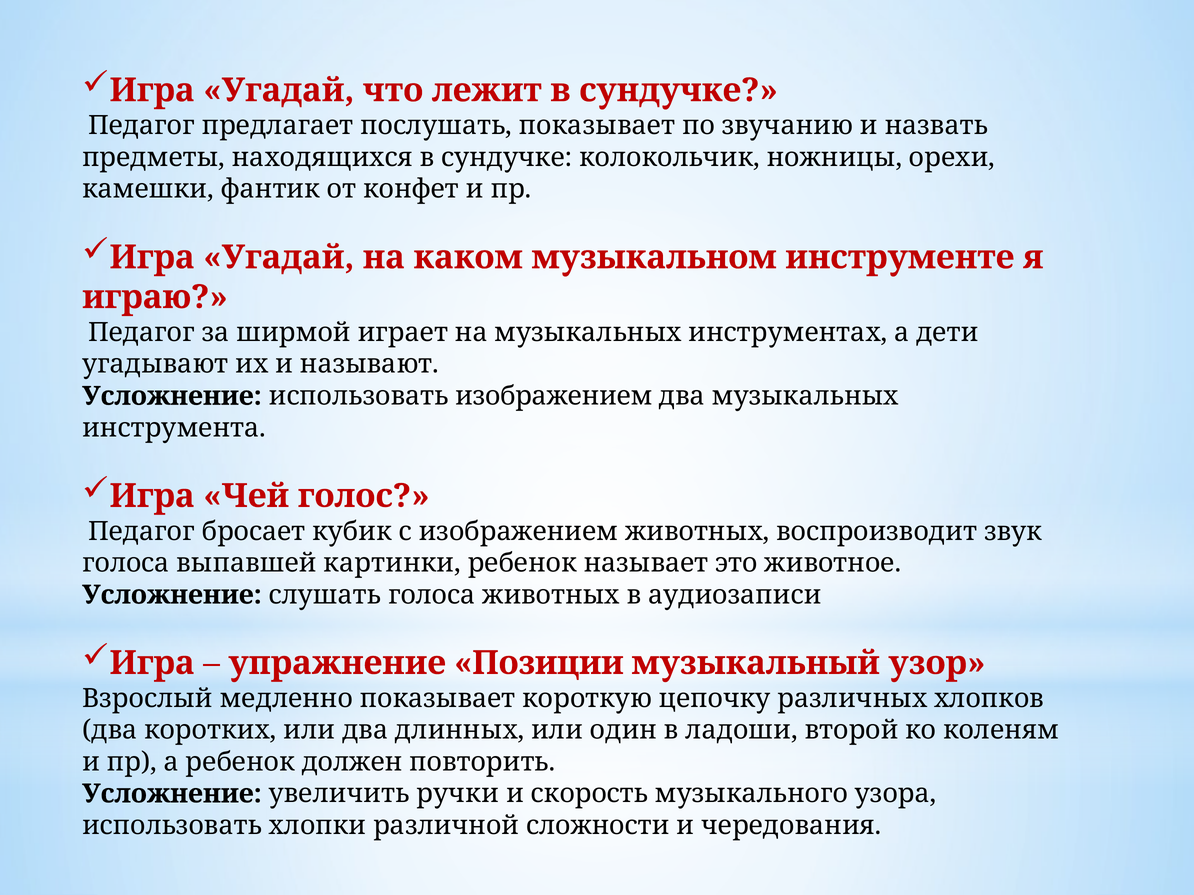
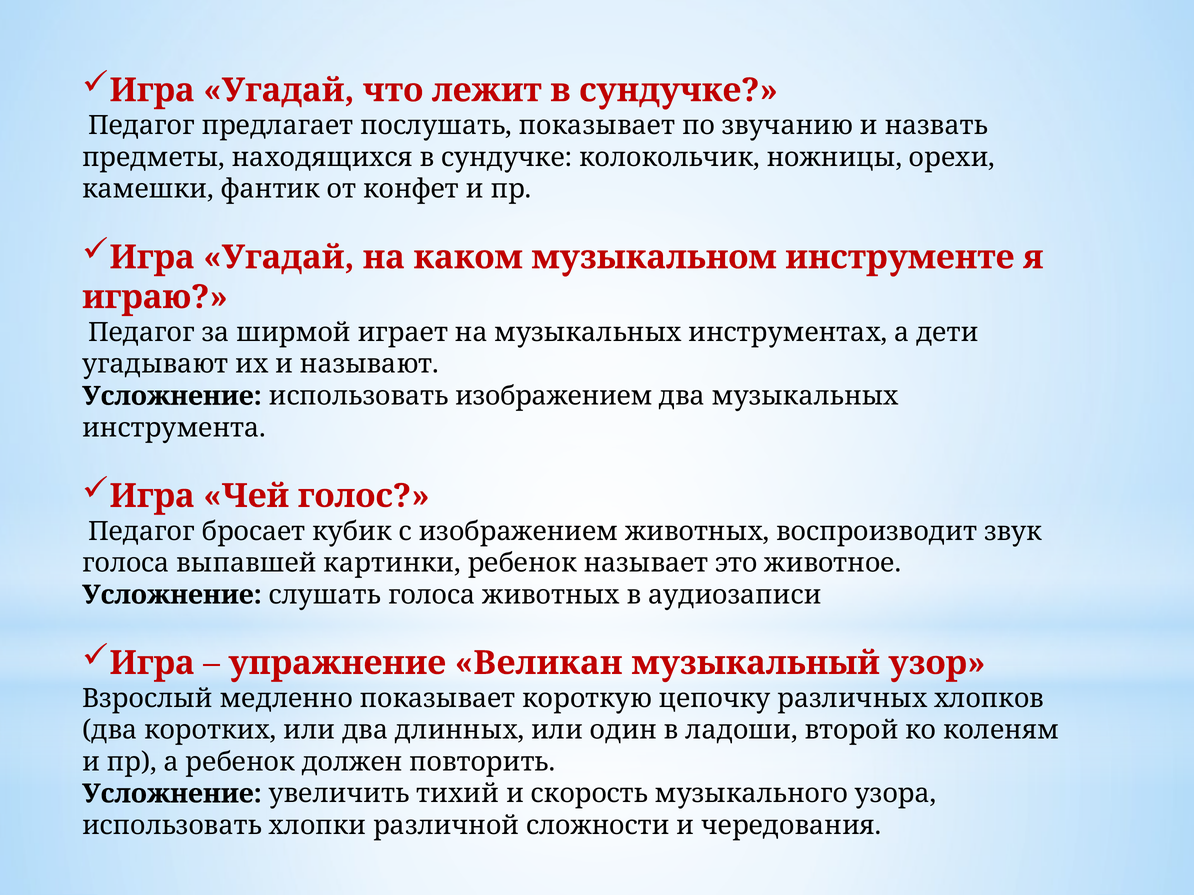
Позиции: Позиции -> Великан
ручки: ручки -> тихий
